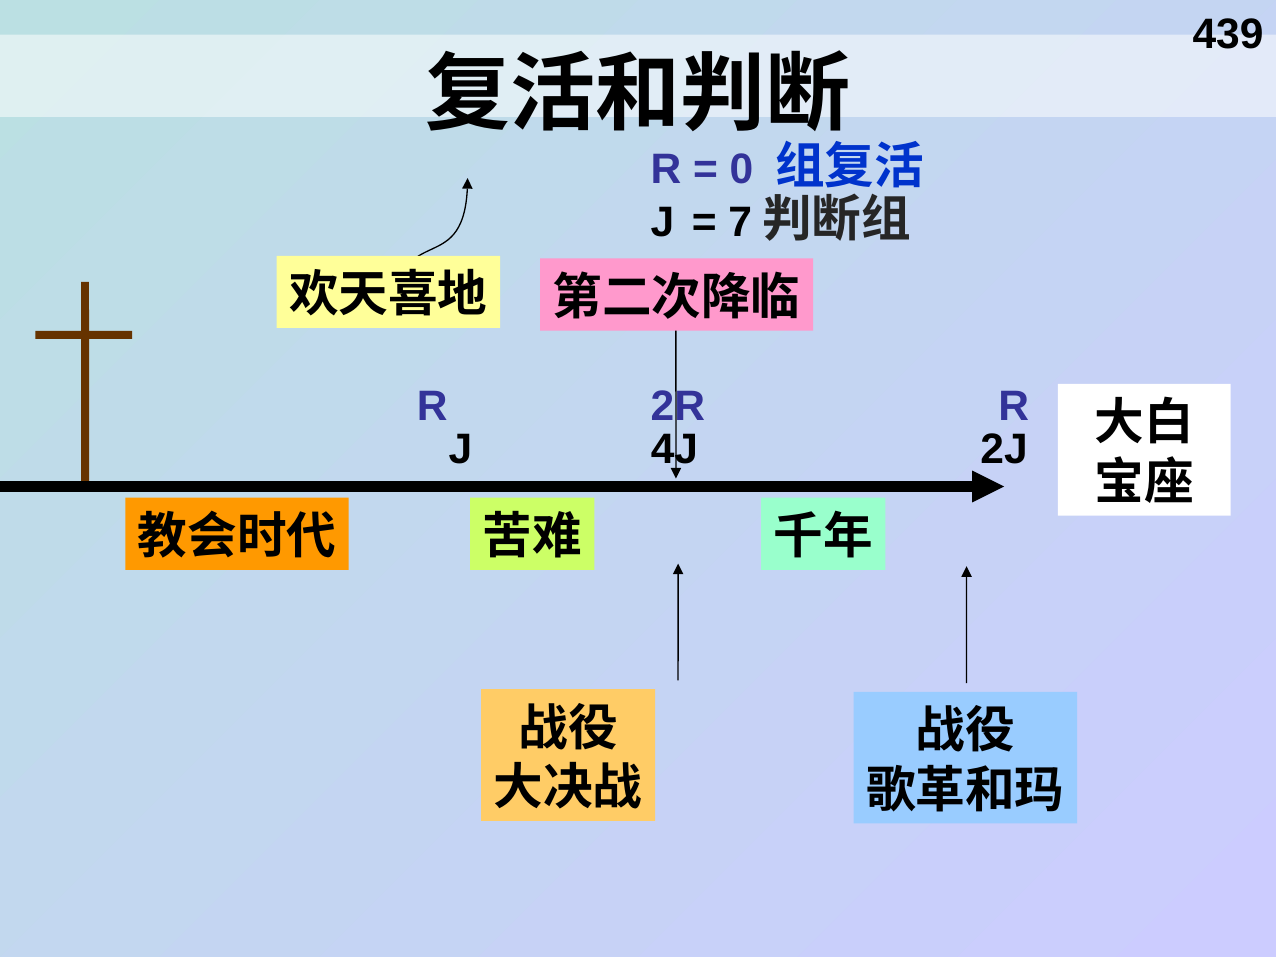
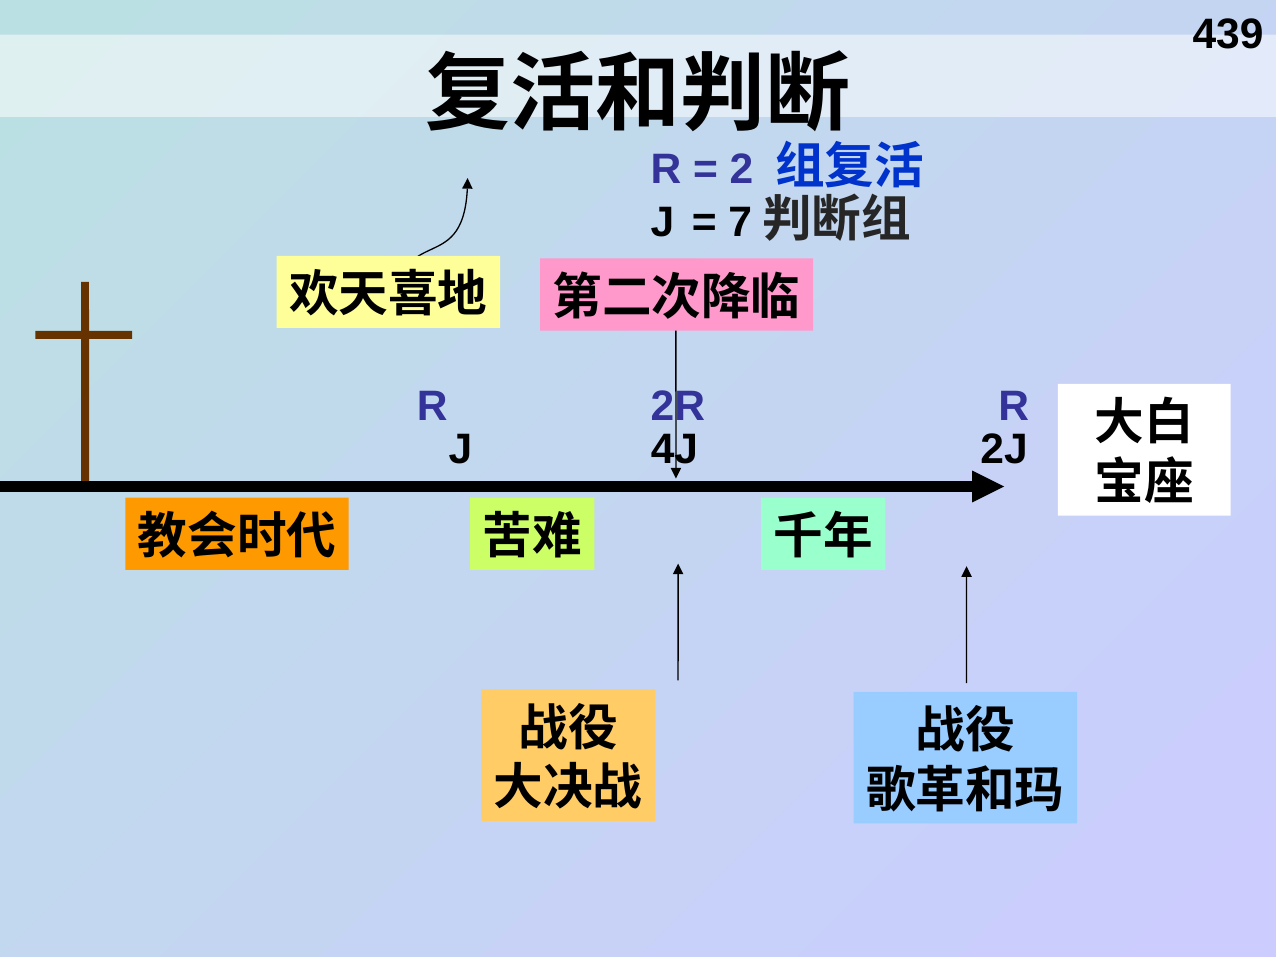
0: 0 -> 2
